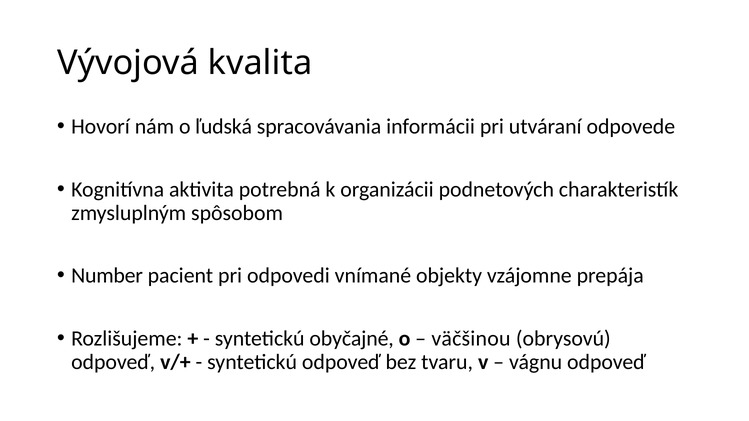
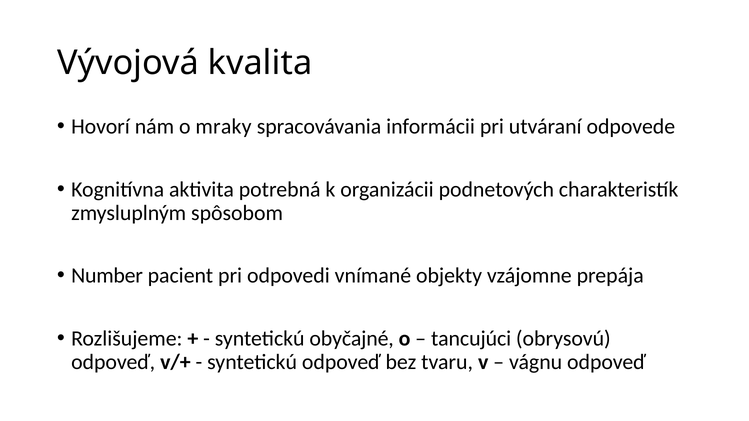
ľudská: ľudská -> mraky
väčšinou: väčšinou -> tancujúci
